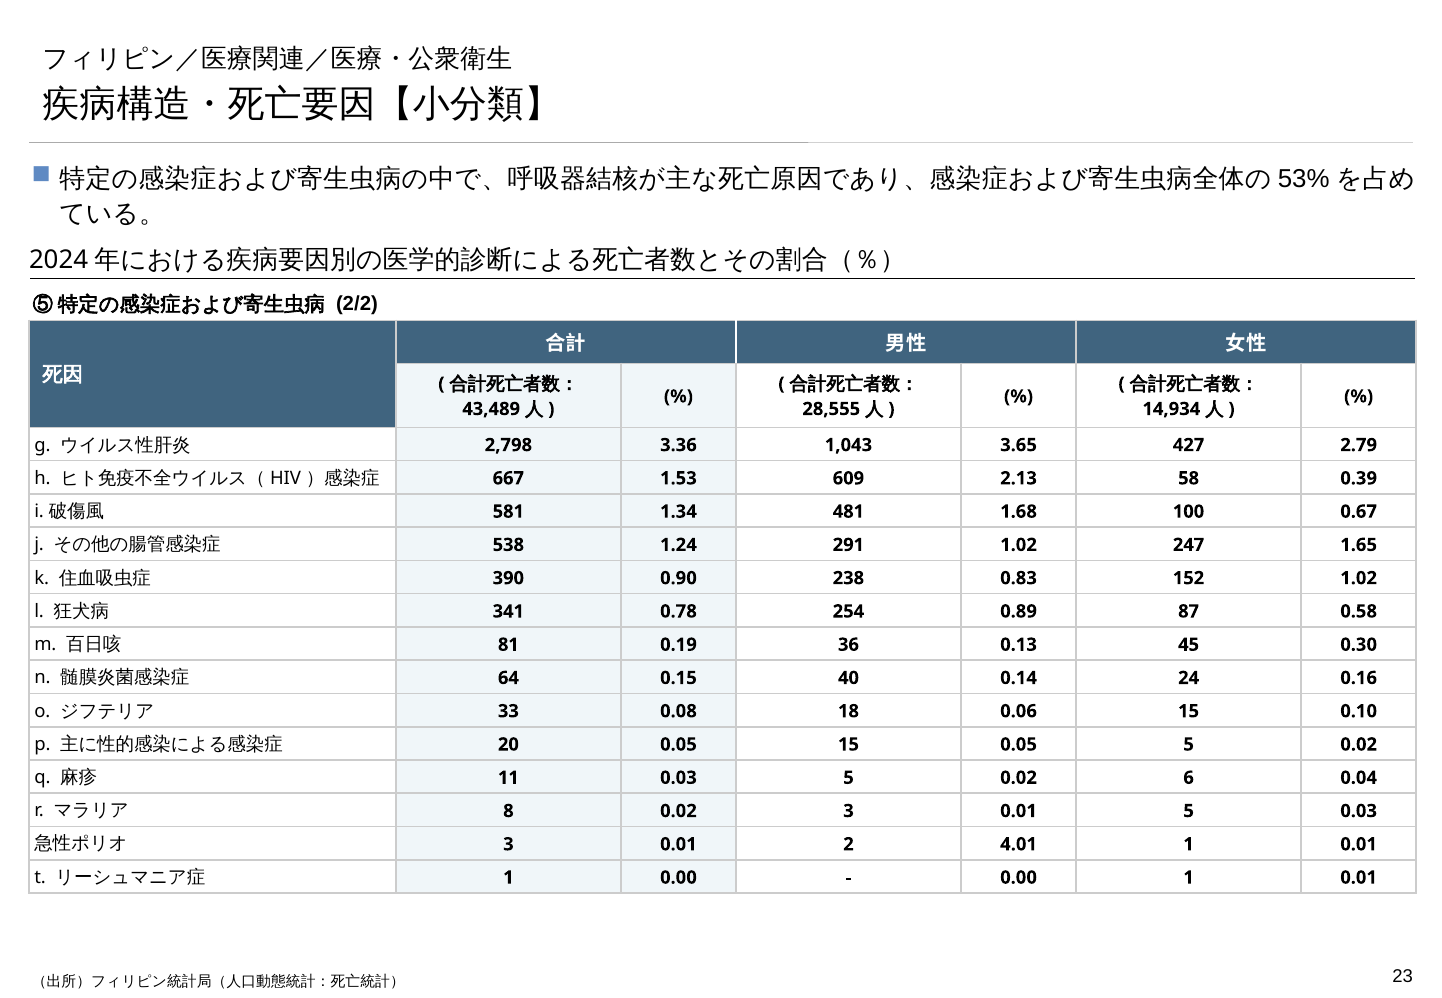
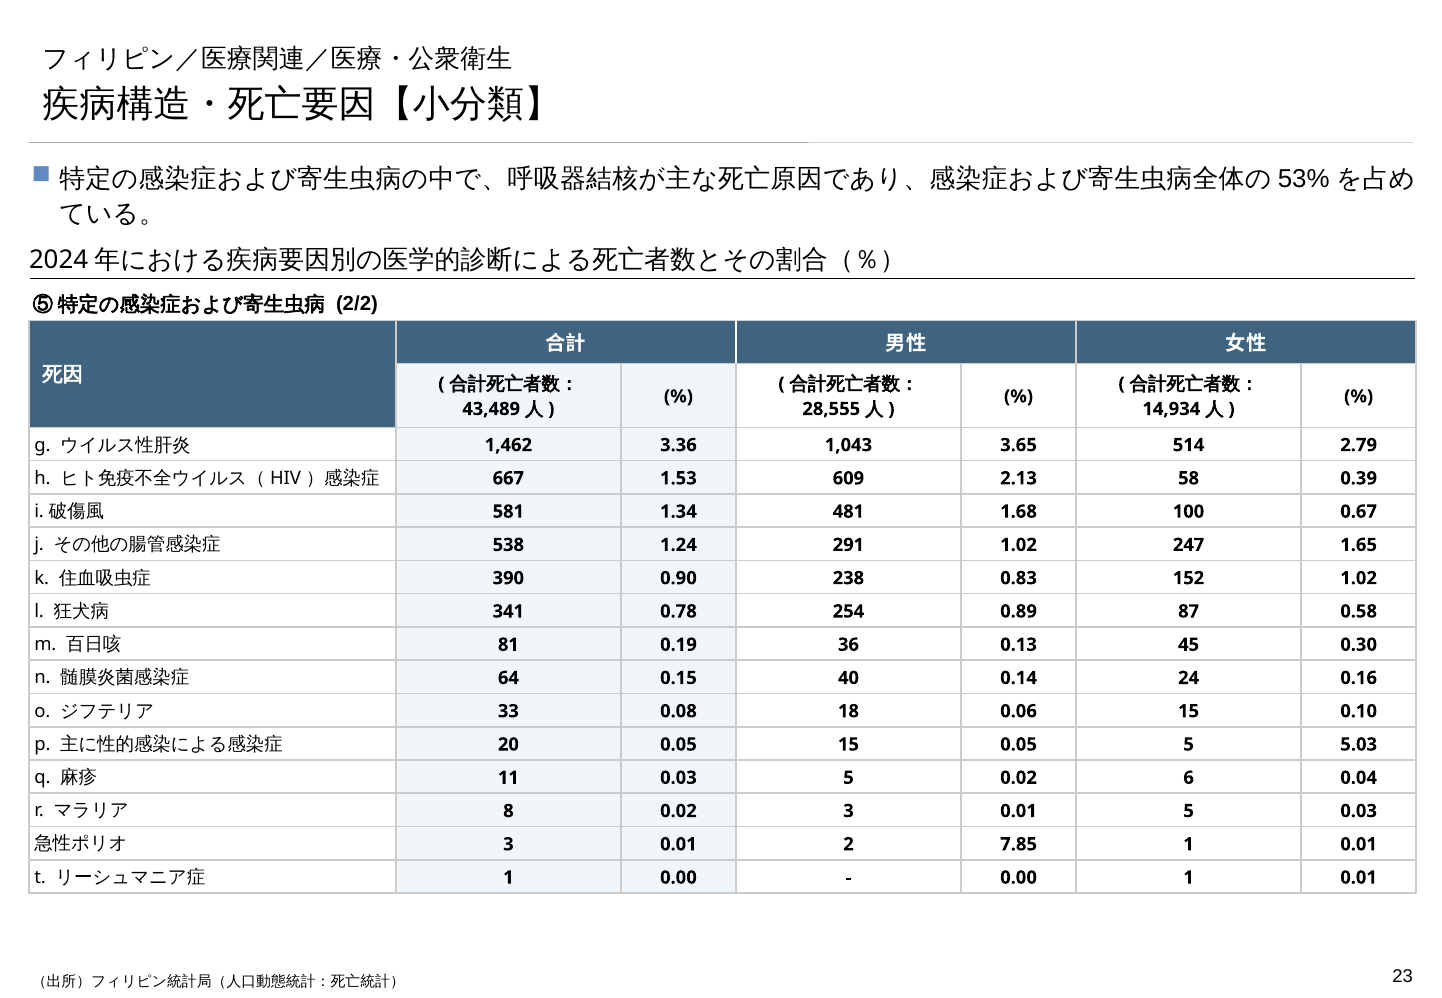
2,798: 2,798 -> 1,462
427: 427 -> 514
0.05 5 0.02: 0.02 -> 5.03
4.01: 4.01 -> 7.85
